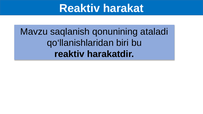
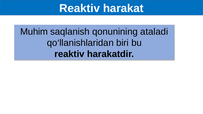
Mavzu: Mavzu -> Muhim
